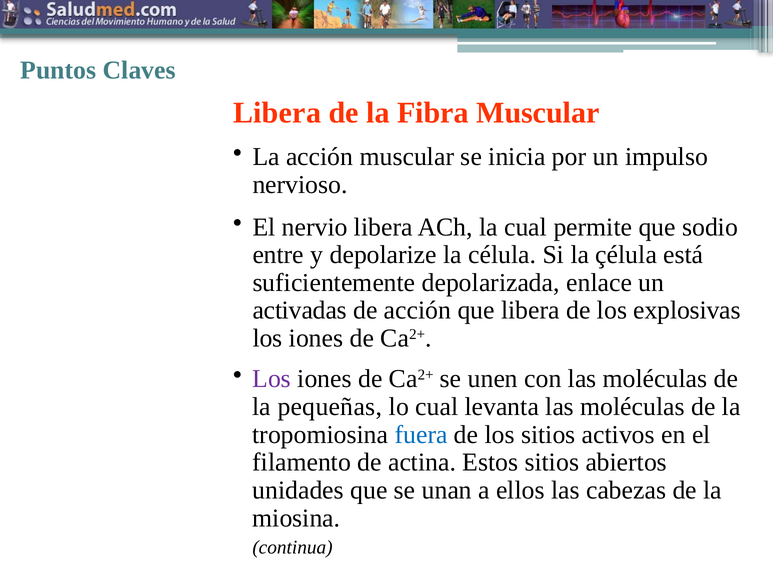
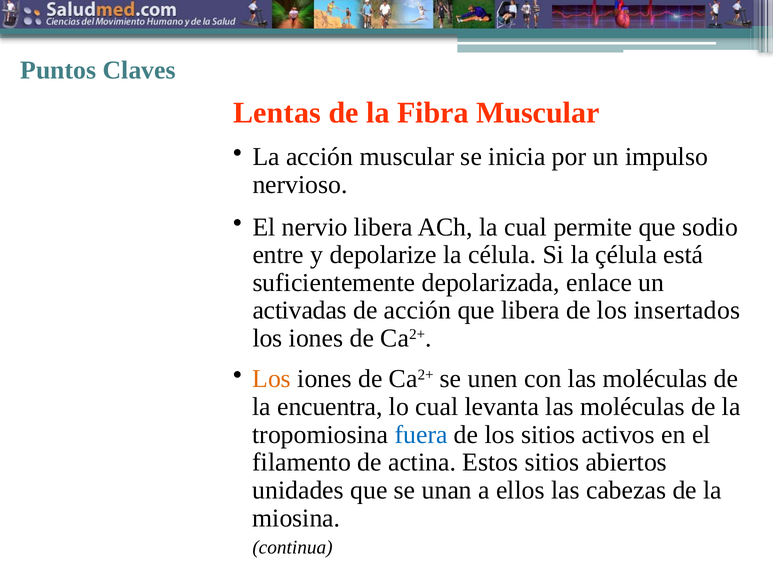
Libera at (277, 113): Libera -> Lentas
explosivas: explosivas -> insertados
Los at (272, 379) colour: purple -> orange
pequeñas: pequeñas -> encuentra
